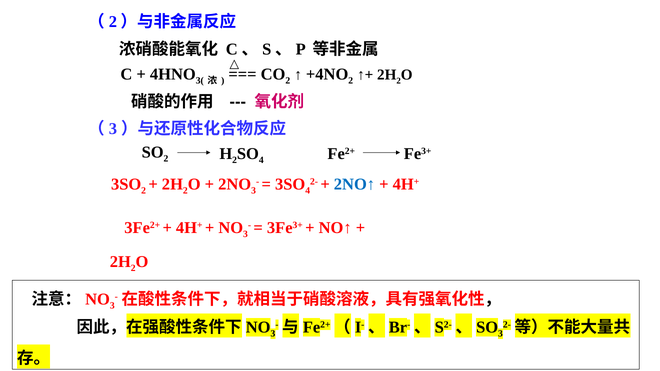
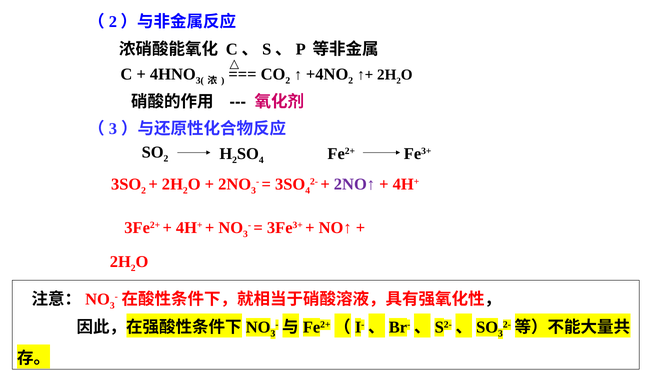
2NO↑ colour: blue -> purple
